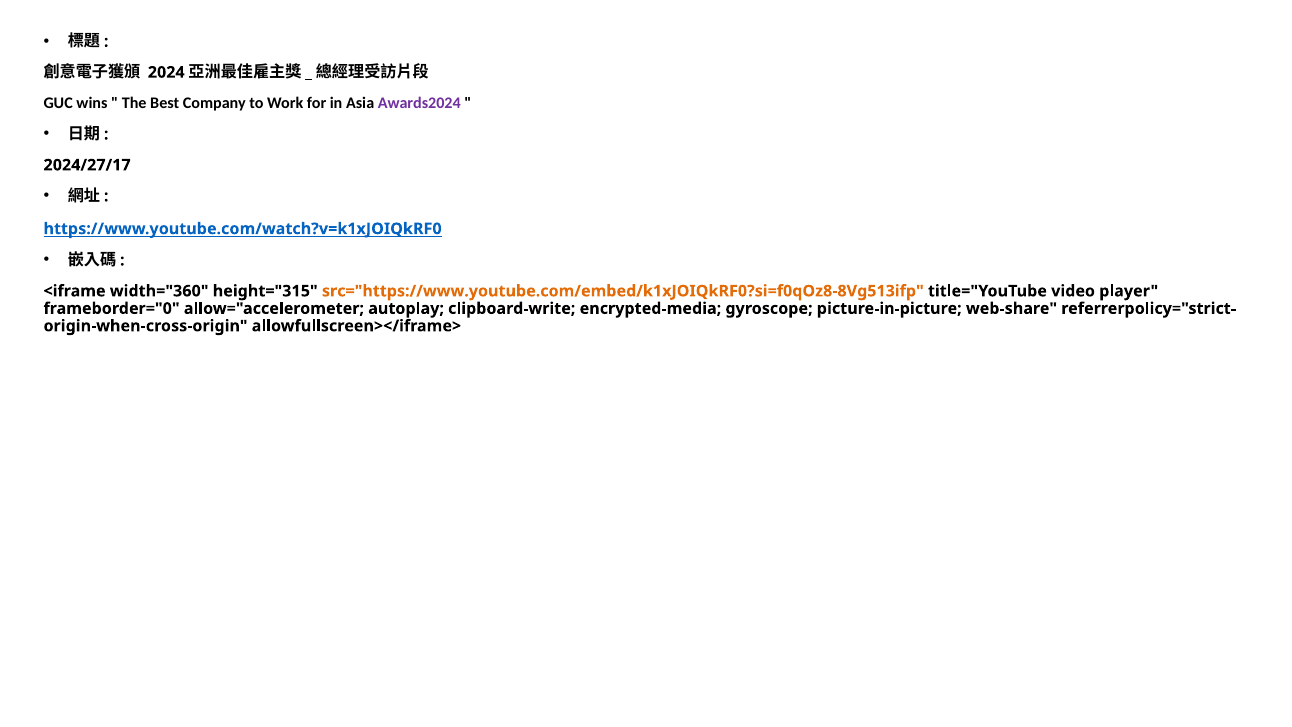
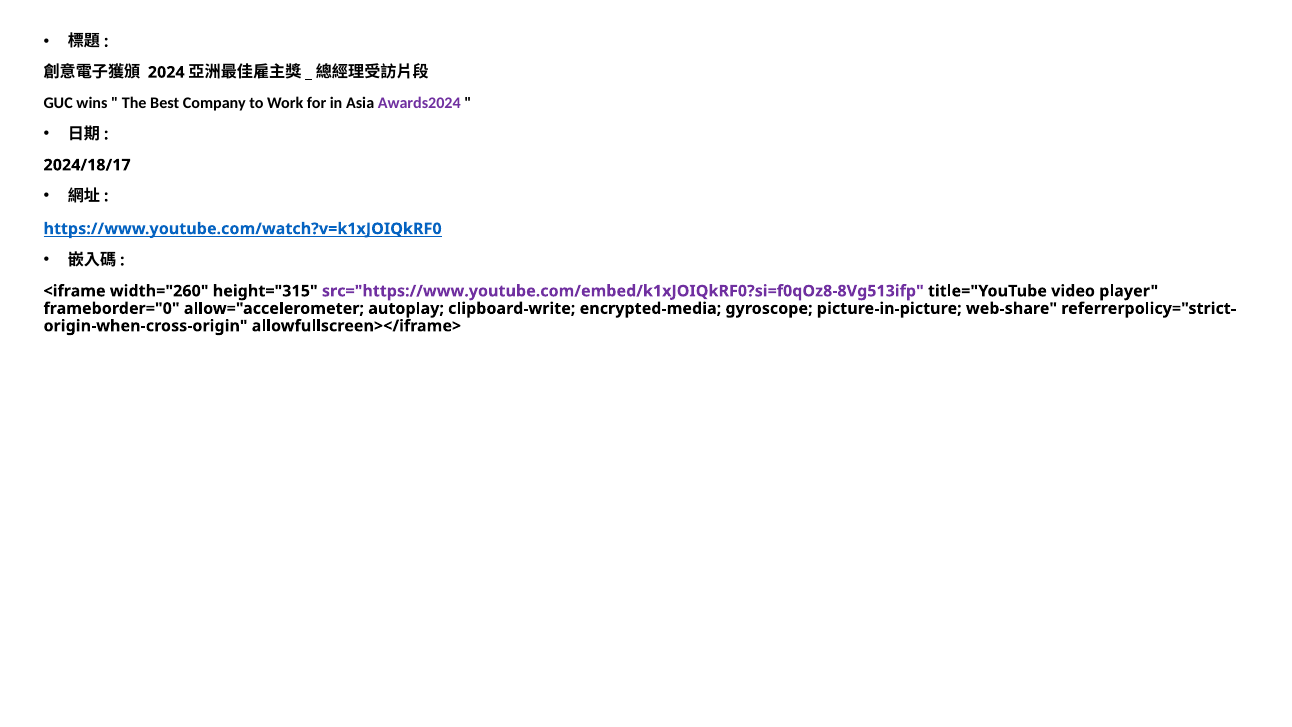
2024/27/17: 2024/27/17 -> 2024/18/17
width="360: width="360 -> width="260
src="https://www.youtube.com/embed/k1xJOIQkRF0?si=f0qOz8-8Vg513ifp colour: orange -> purple
